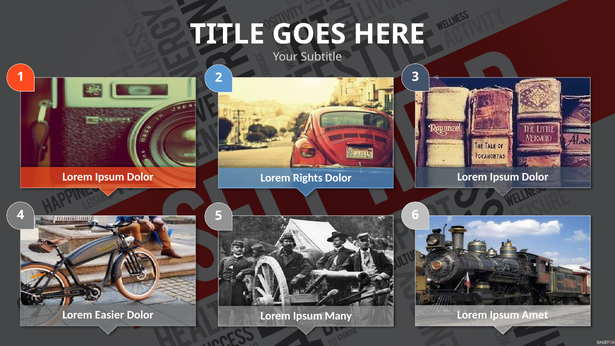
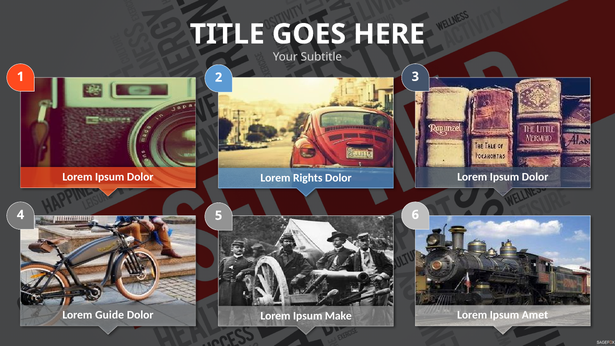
Easier: Easier -> Guide
Many: Many -> Make
